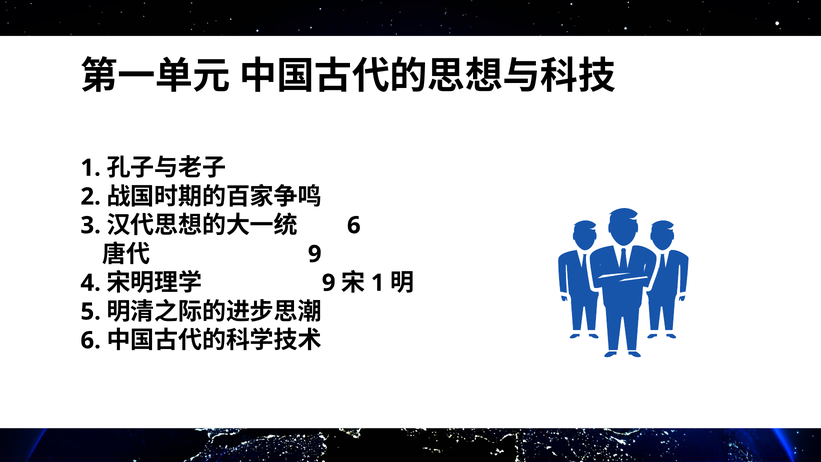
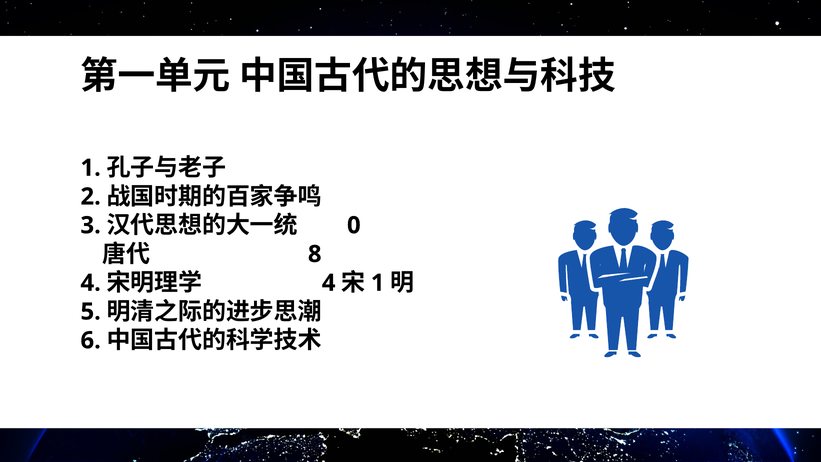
6 at (354, 225): 6 -> 0
9 at (315, 254): 9 -> 8
9 at (329, 283): 9 -> 4
